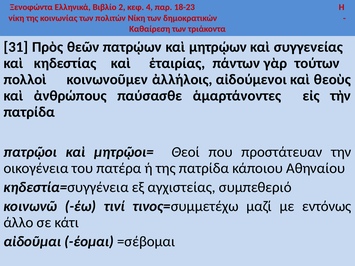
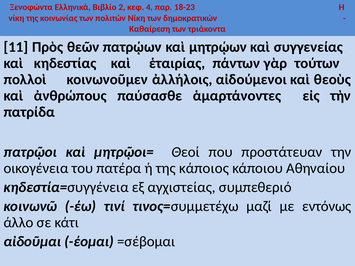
31: 31 -> 11
της πατρίδα: πατρίδα -> κάποιος
